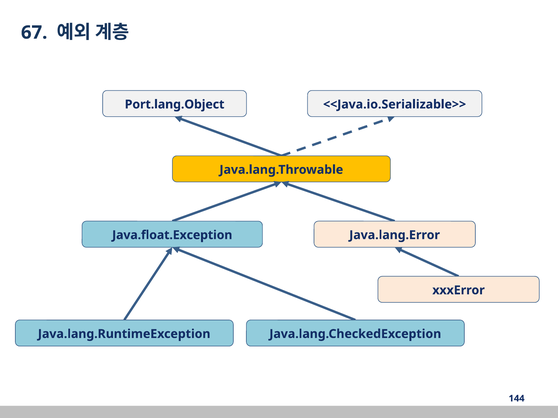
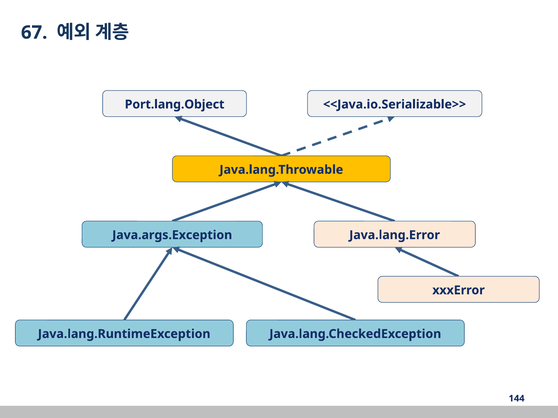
Java.float.Exception: Java.float.Exception -> Java.args.Exception
